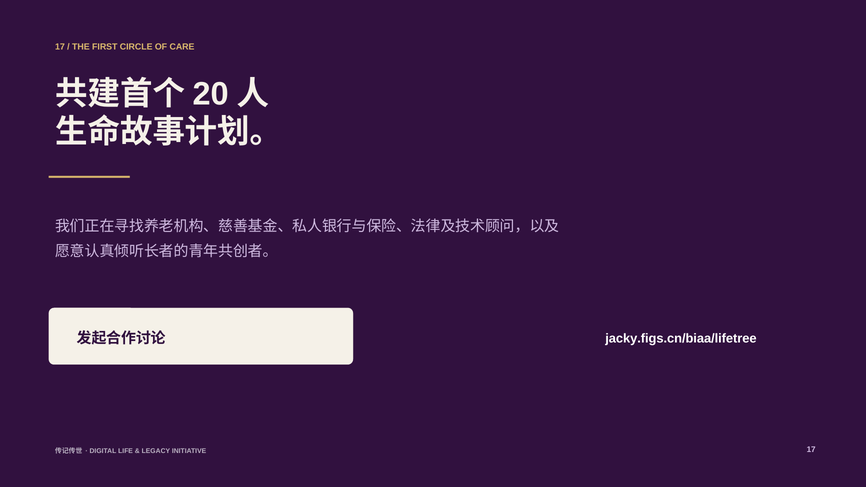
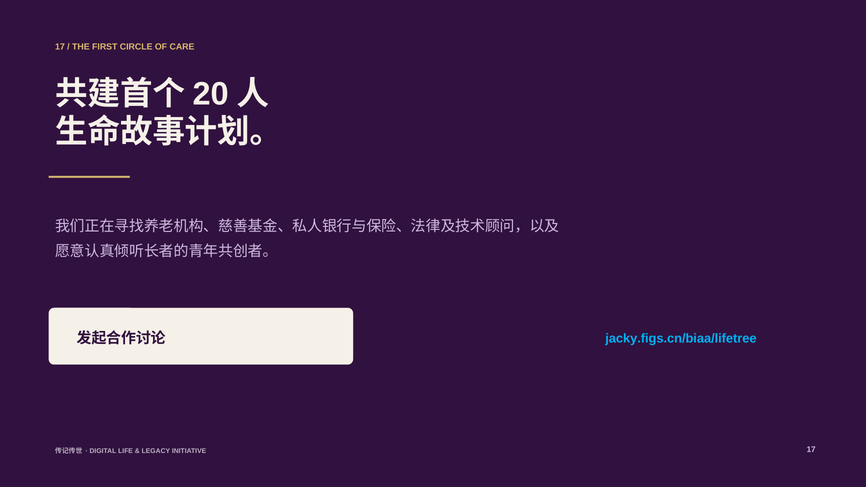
jacky.figs.cn/biaa/lifetree colour: white -> light blue
